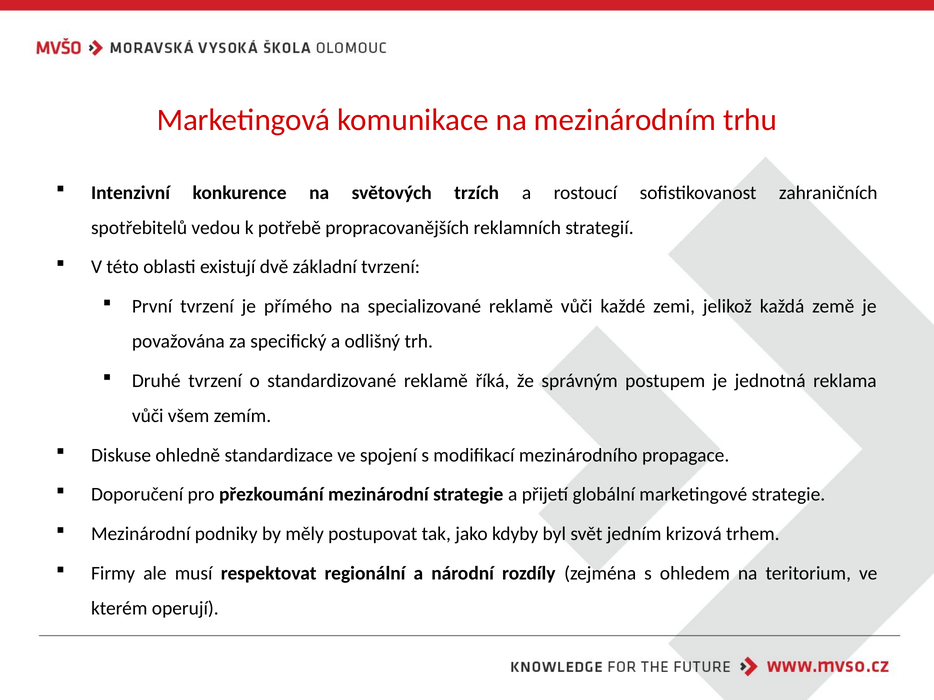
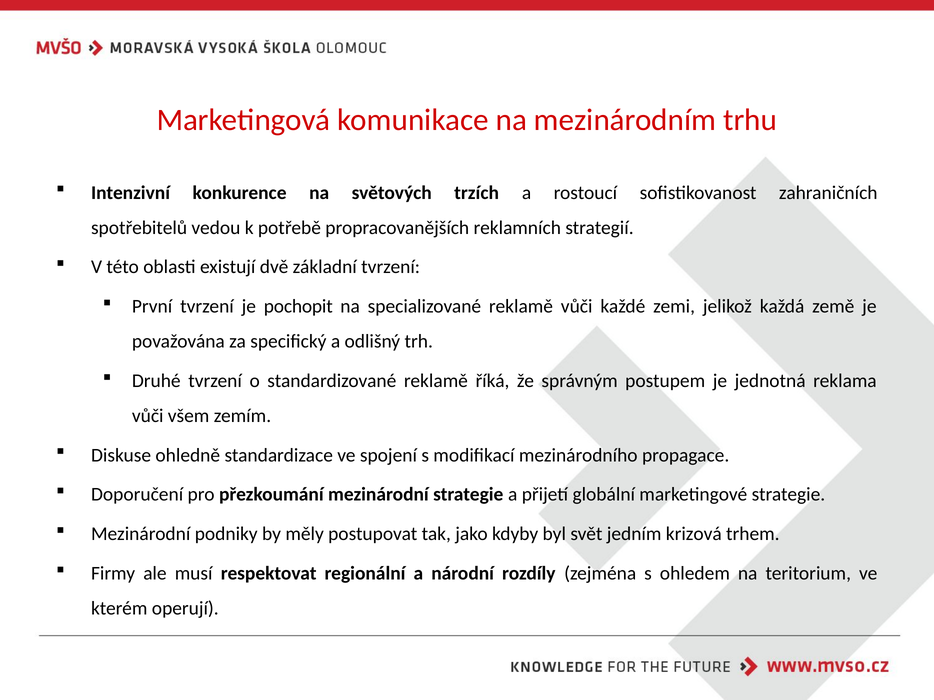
přímého: přímého -> pochopit
